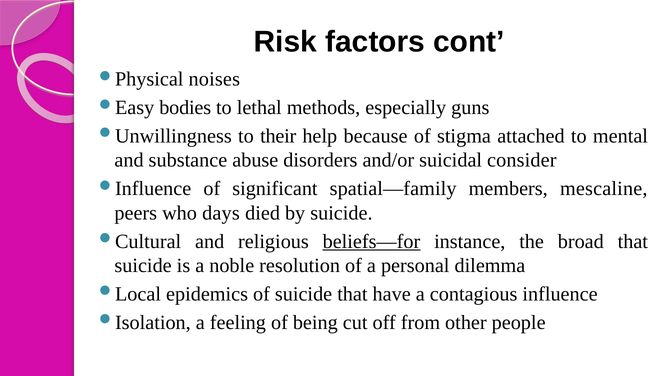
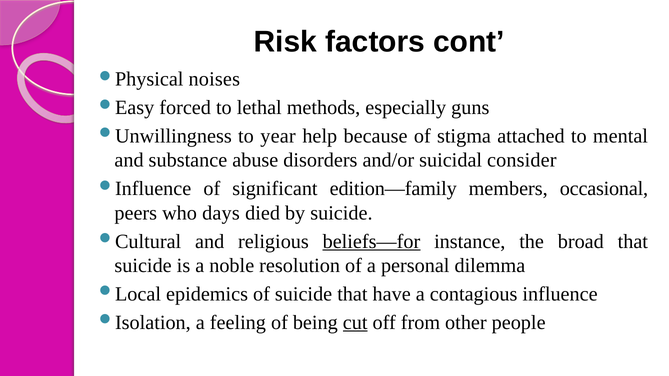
bodies: bodies -> forced
their: their -> year
spatial—family: spatial—family -> edition—family
mescaline: mescaline -> occasional
cut underline: none -> present
